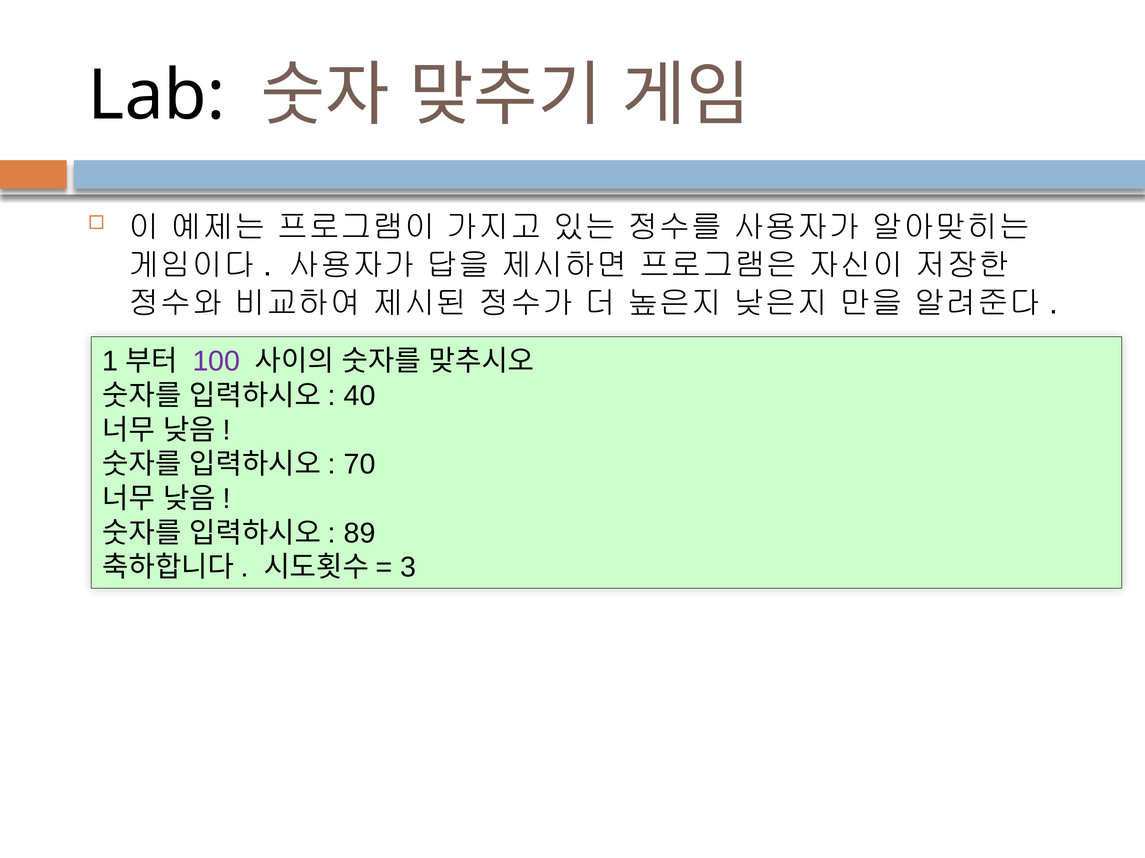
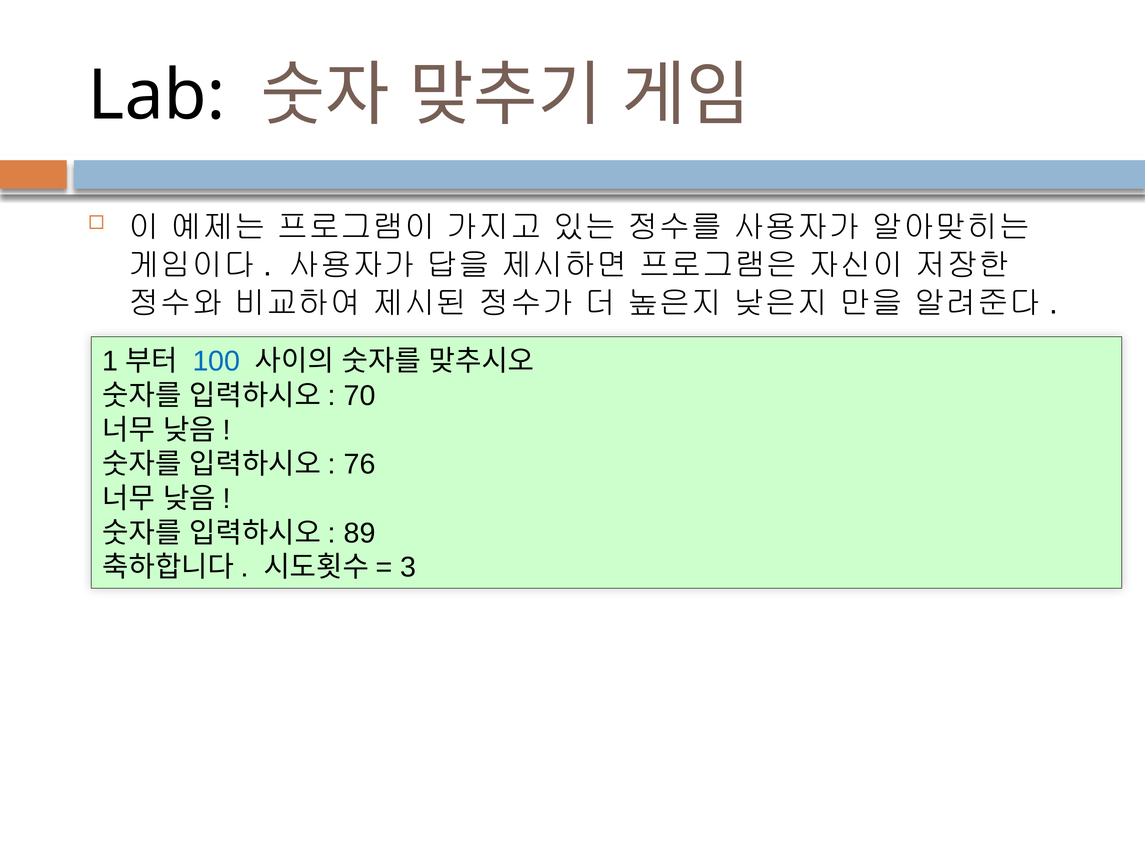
100 colour: purple -> blue
40: 40 -> 70
70: 70 -> 76
